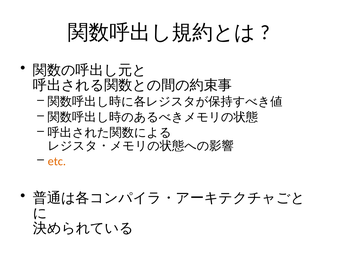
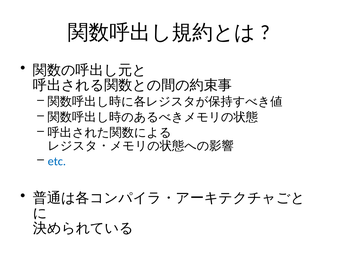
etc colour: orange -> blue
